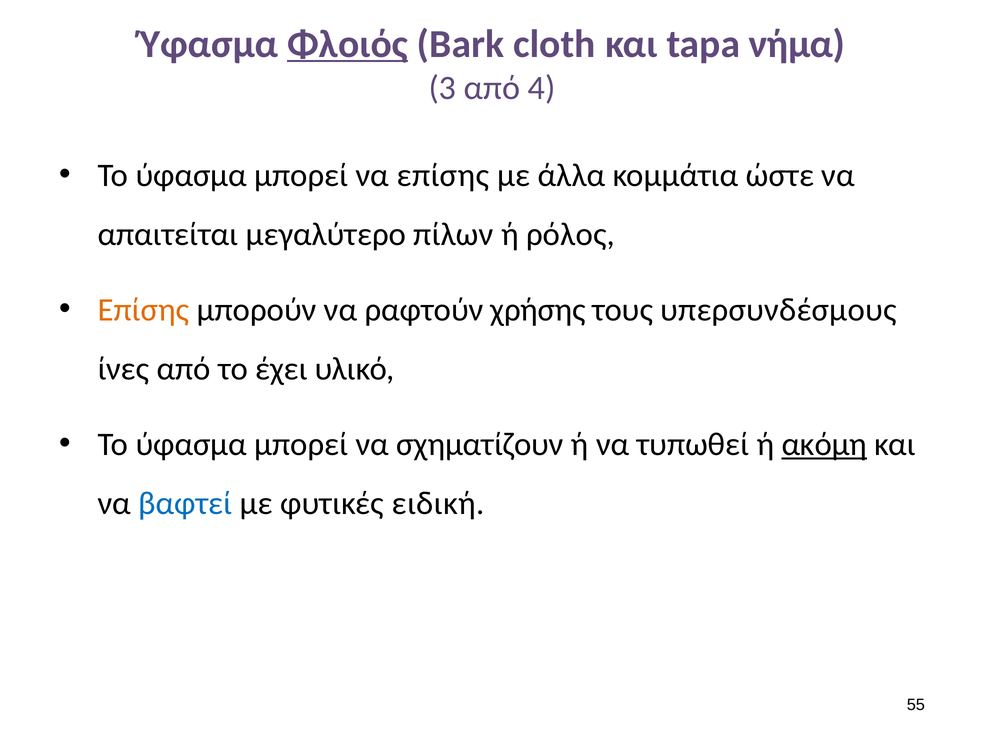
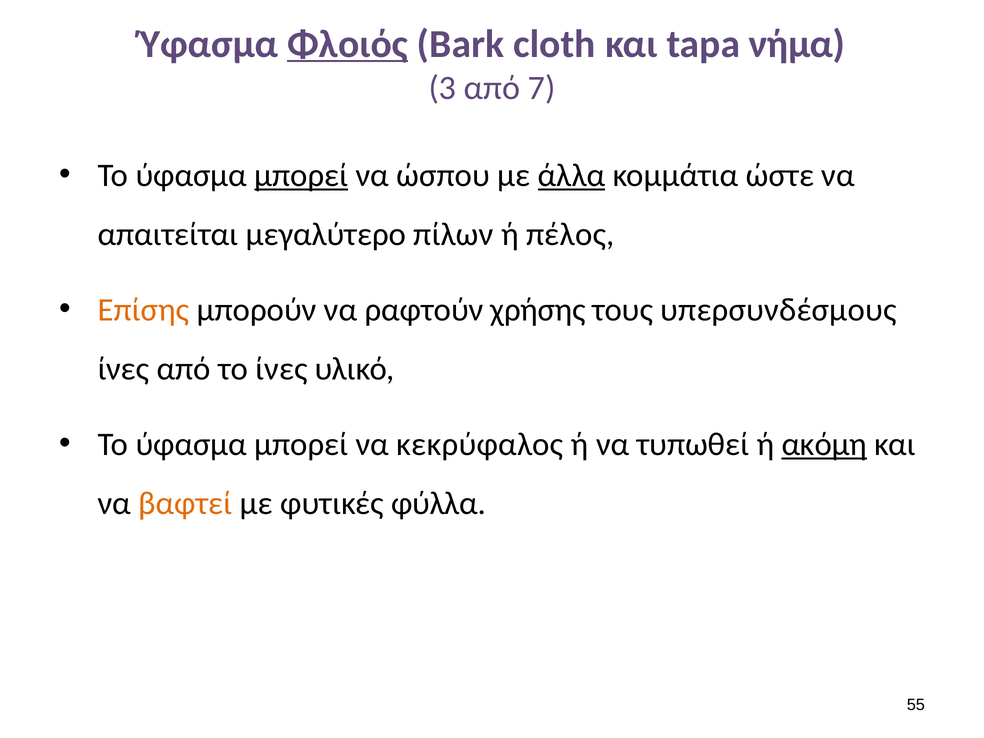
4: 4 -> 7
μπορεί at (301, 175) underline: none -> present
να επίσης: επίσης -> ώσπου
άλλα underline: none -> present
ρόλος: ρόλος -> πέλος
το έχει: έχει -> ίνες
σχηματίζουν: σχηματίζουν -> κεκρύφαλος
βαφτεί colour: blue -> orange
ειδική: ειδική -> φύλλα
